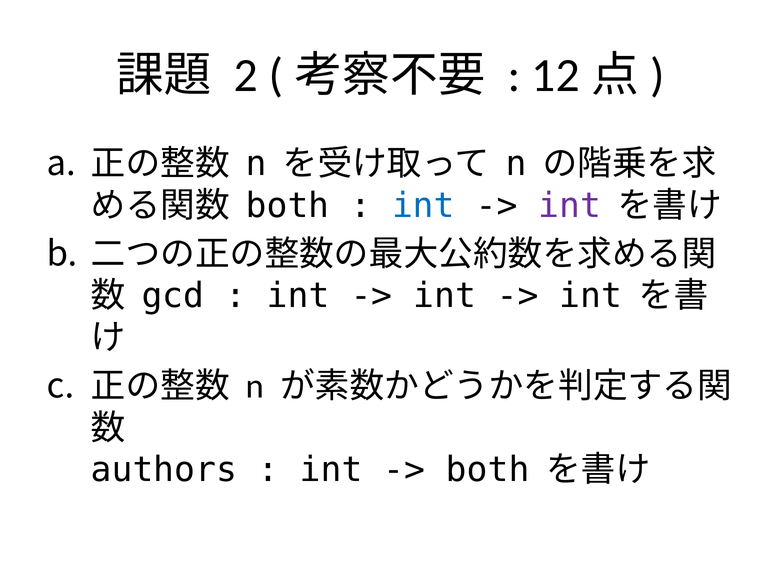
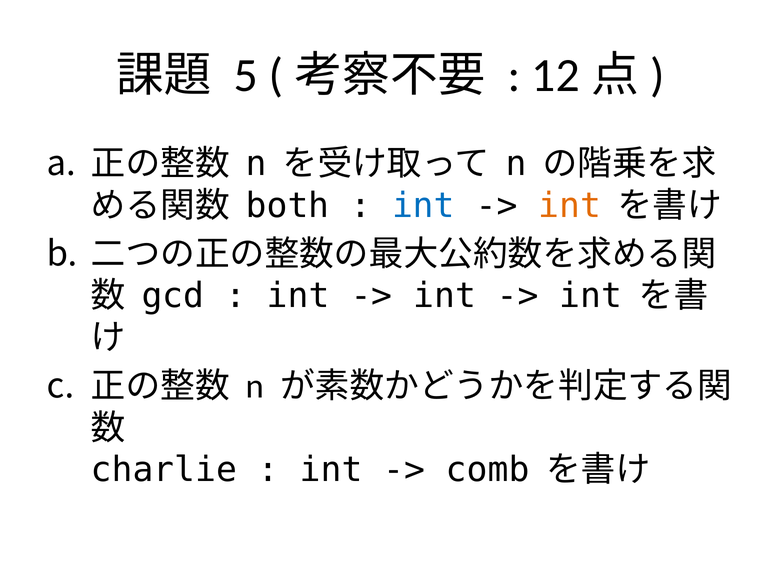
2: 2 -> 5
int at (570, 206) colour: purple -> orange
authors: authors -> charlie
both at (488, 470): both -> comb
